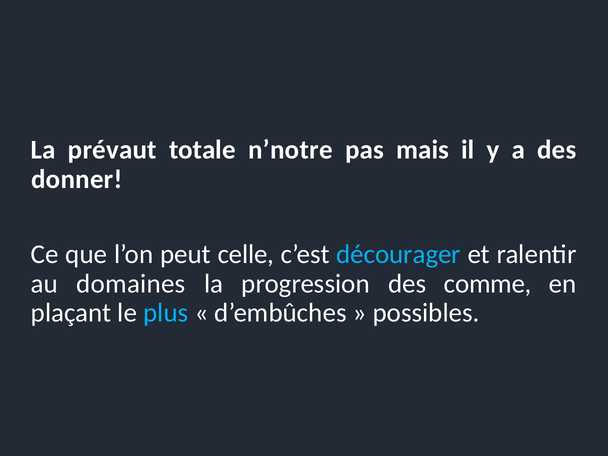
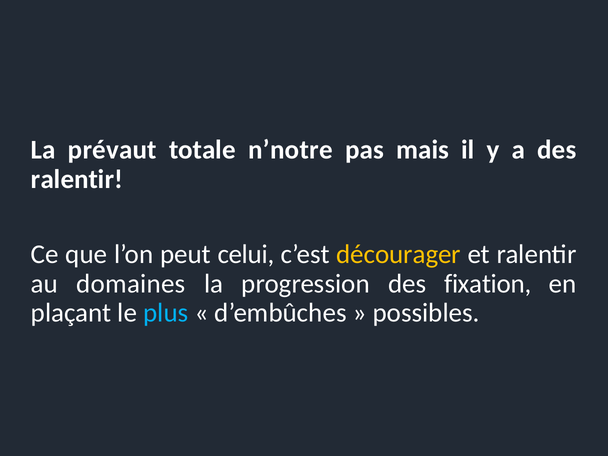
donner at (77, 179): donner -> ralentir
celle: celle -> celui
décourager colour: light blue -> yellow
comme: comme -> fixation
